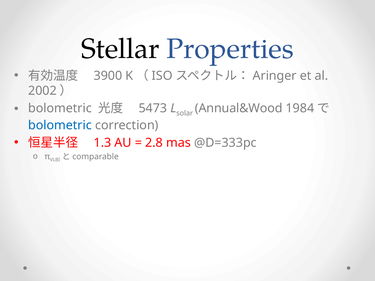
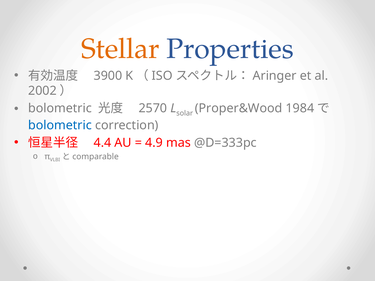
Stellar colour: black -> orange
5473: 5473 -> 2570
Annual&Wood: Annual&Wood -> Proper&Wood
1.3: 1.3 -> 4.4
2.8: 2.8 -> 4.9
